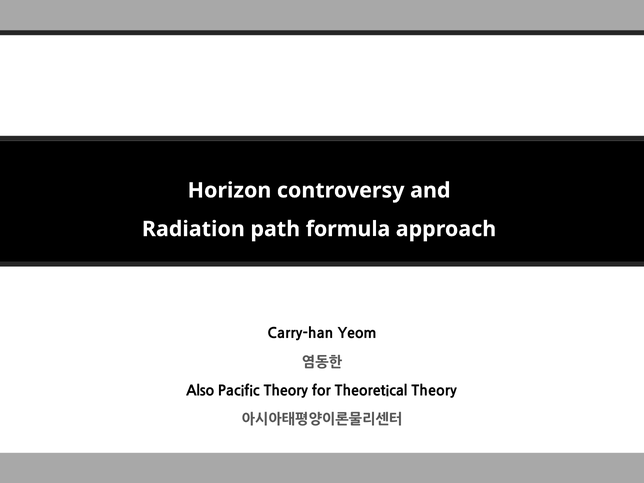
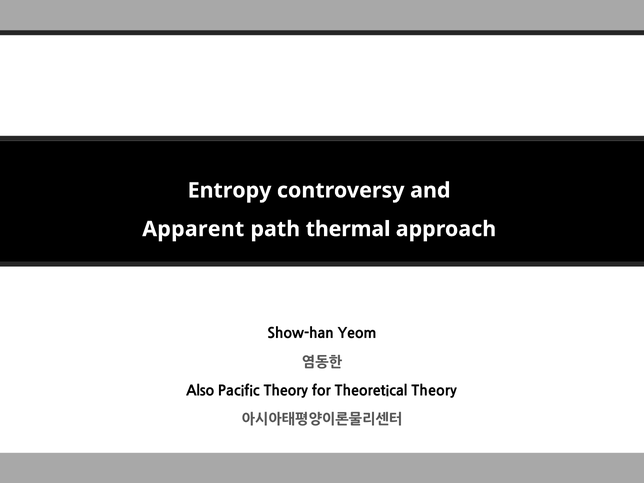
Horizon: Horizon -> Entropy
Radiation: Radiation -> Apparent
formula: formula -> thermal
Carry-han: Carry-han -> Show-han
